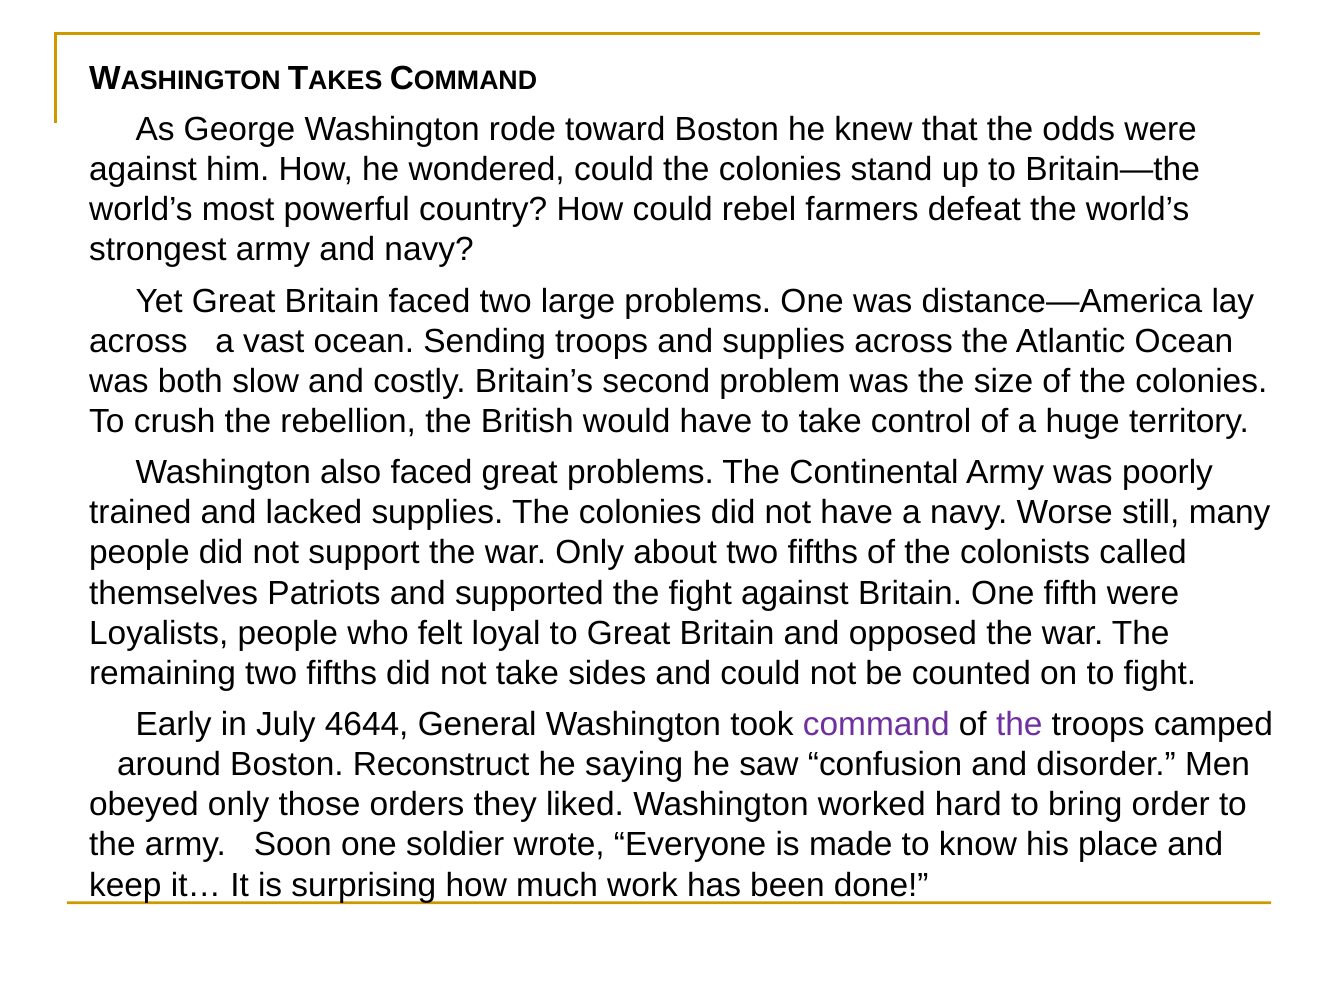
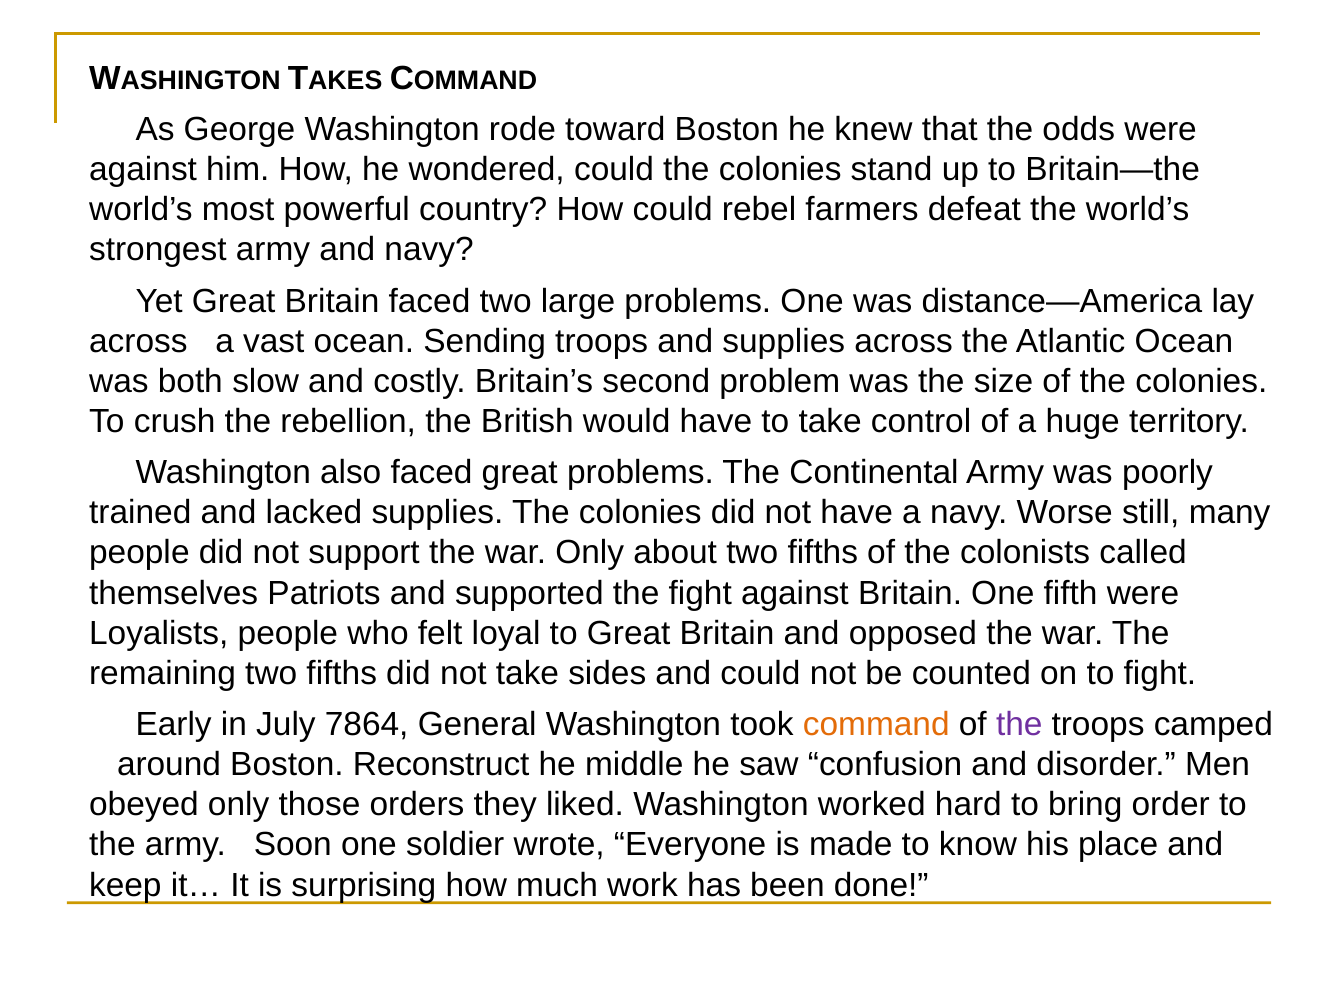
4644: 4644 -> 7864
command colour: purple -> orange
saying: saying -> middle
